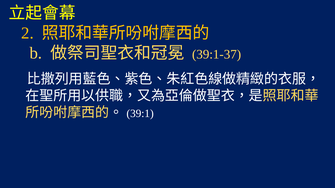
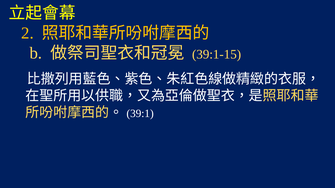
39:1-37: 39:1-37 -> 39:1-15
